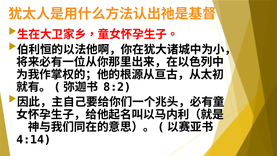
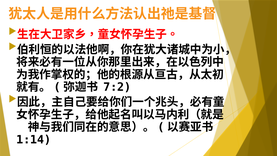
8:2: 8:2 -> 7:2
4:14: 4:14 -> 1:14
